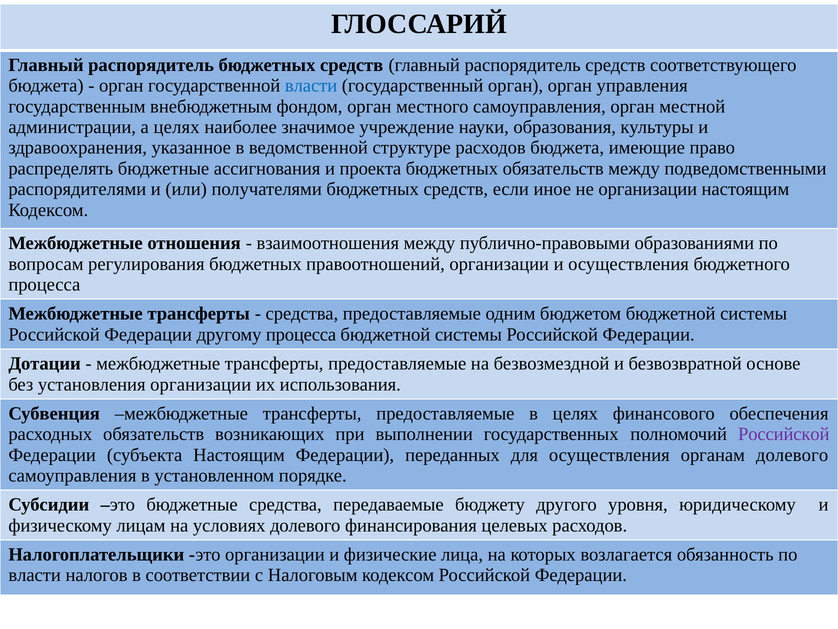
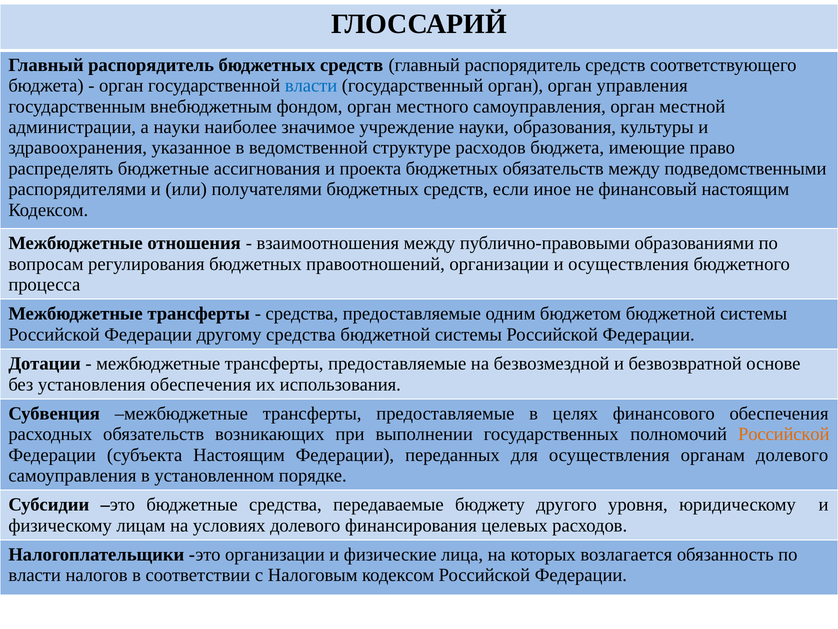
а целях: целях -> науки
не организации: организации -> финансовый
другому процесса: процесса -> средства
установления организации: организации -> обеспечения
Российской at (784, 434) colour: purple -> orange
